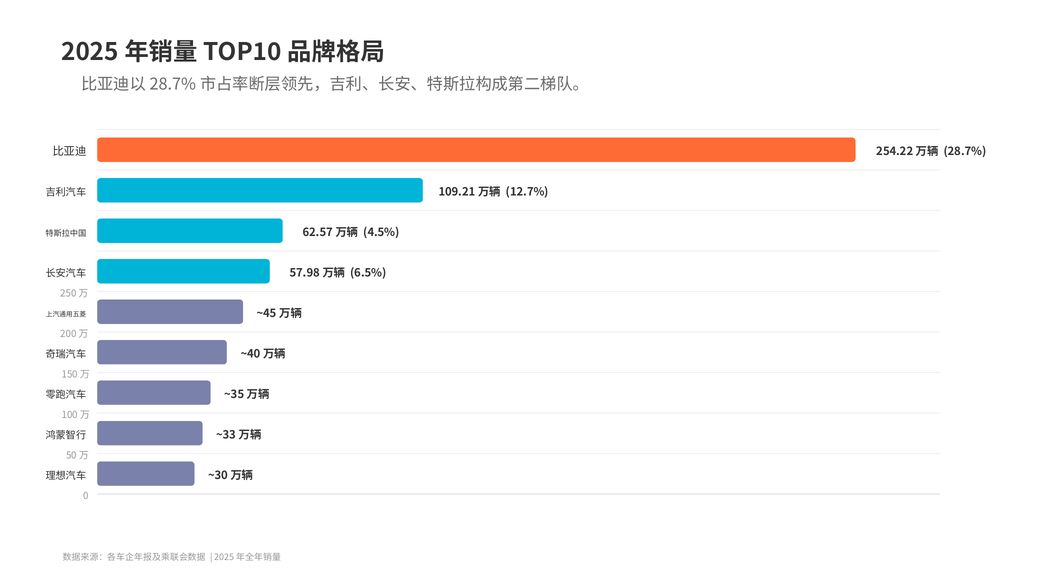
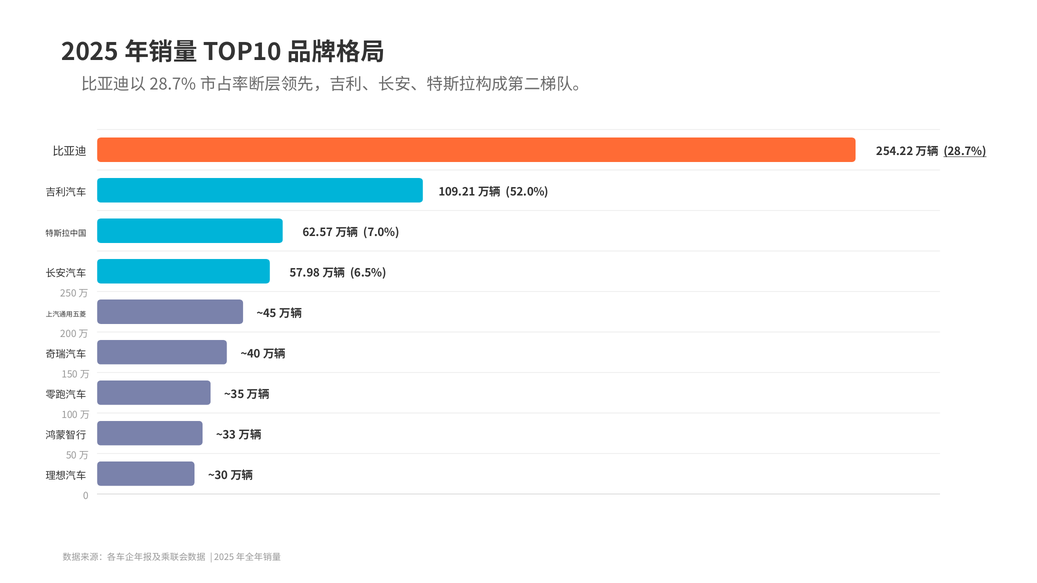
28.7% underline: none -> present
12.7%: 12.7% -> 52.0%
4.5%: 4.5% -> 7.0%
